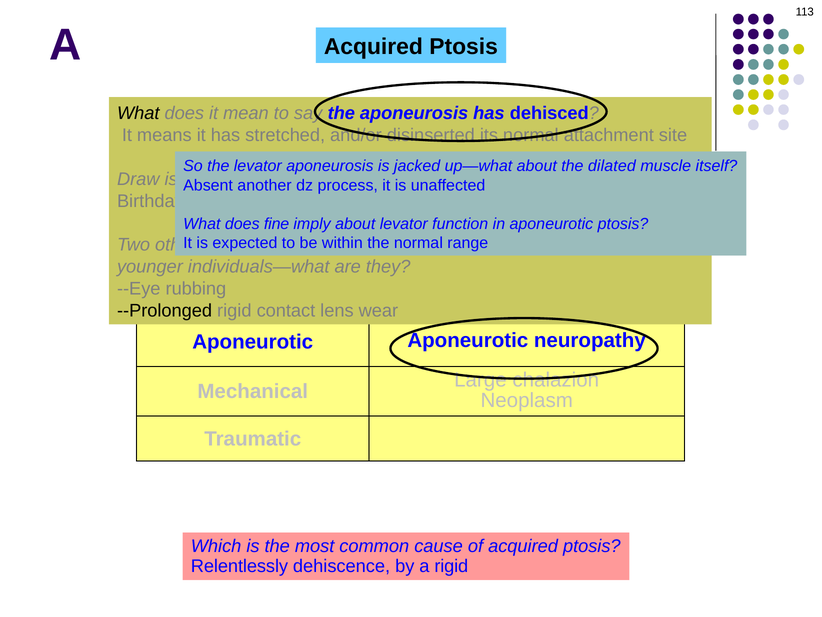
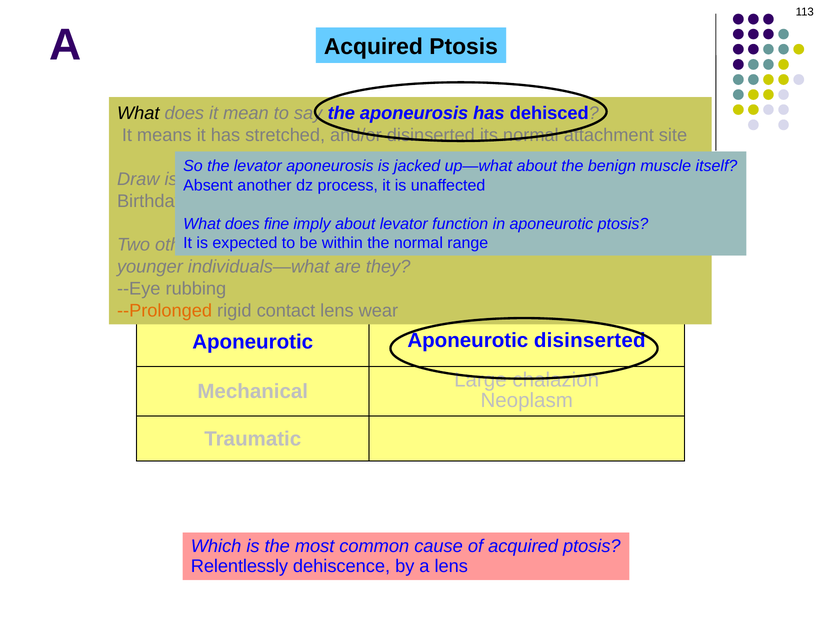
dilated: dilated -> benign
--Prolonged colour: black -> orange
Aponeurotic neuropathy: neuropathy -> disinserted
a rigid: rigid -> lens
